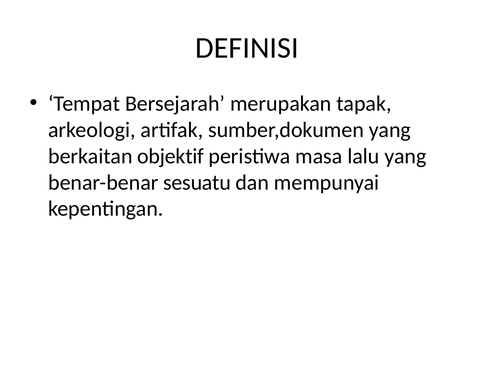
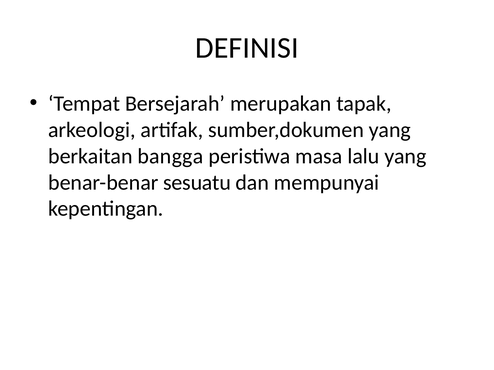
objektif: objektif -> bangga
